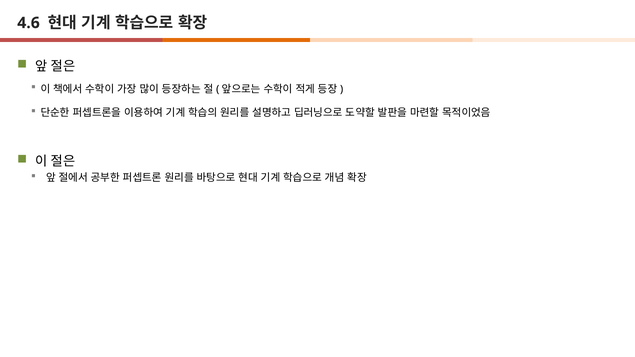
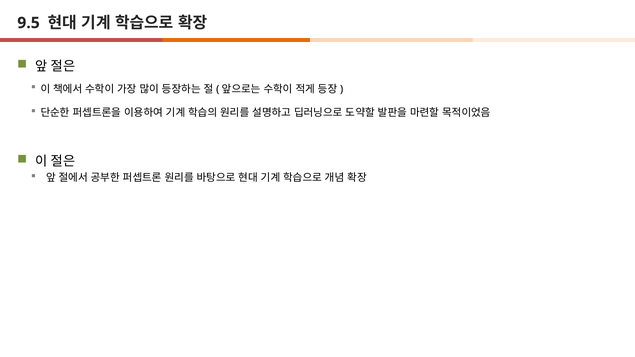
4.6: 4.6 -> 9.5
